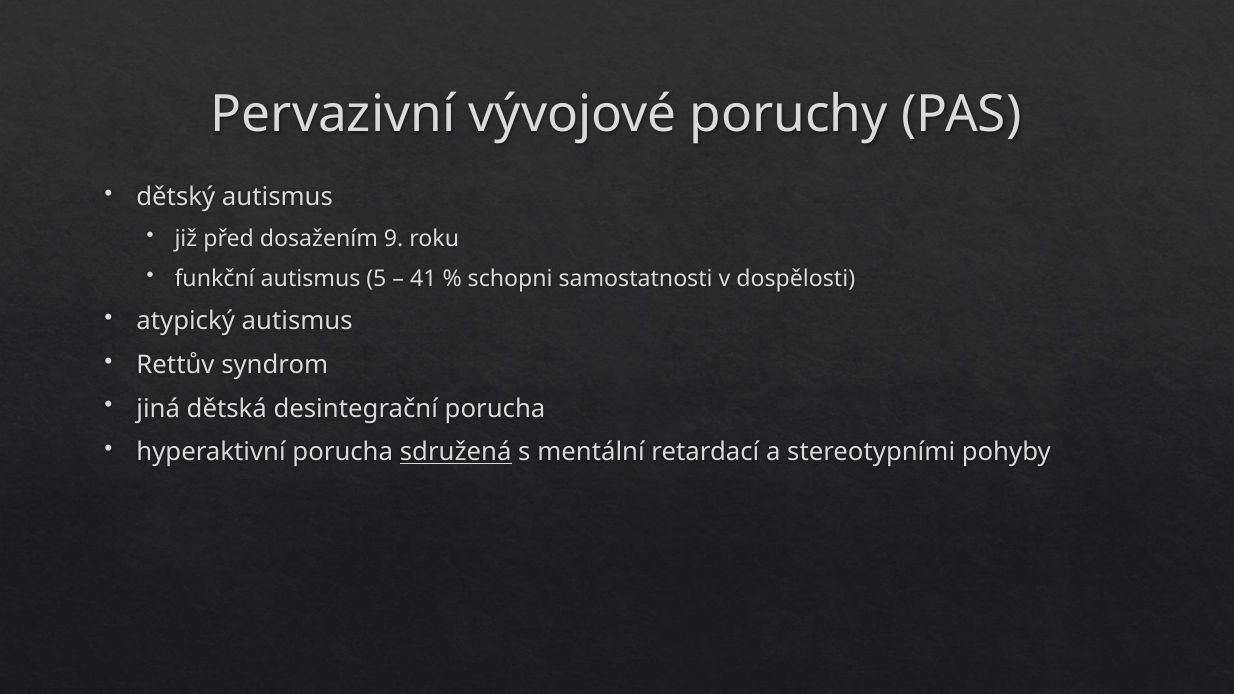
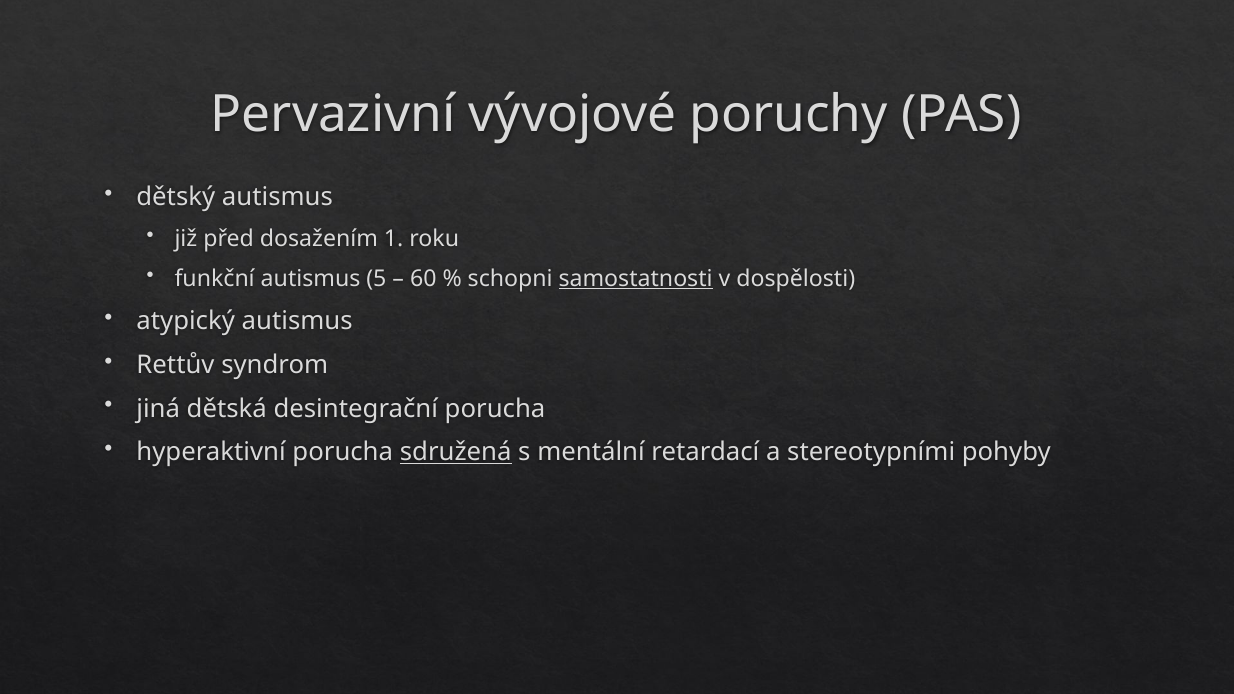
9: 9 -> 1
41: 41 -> 60
samostatnosti underline: none -> present
